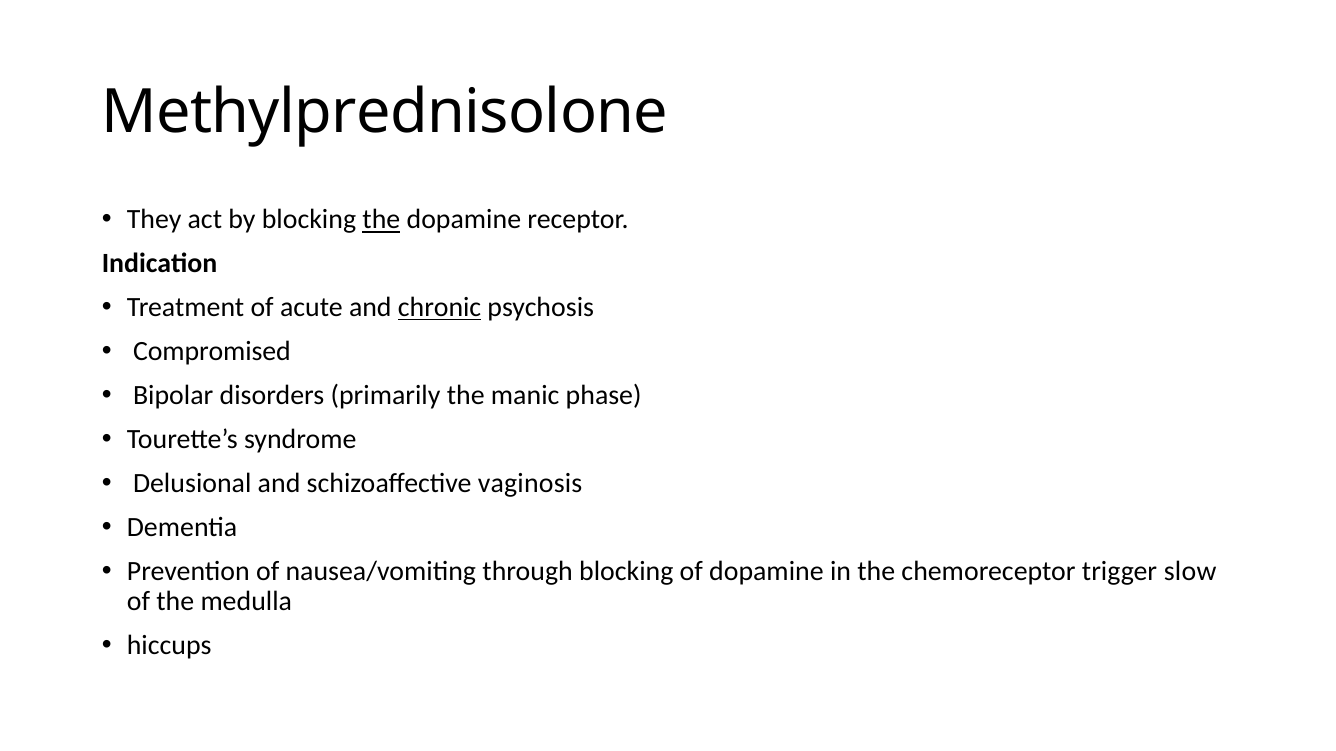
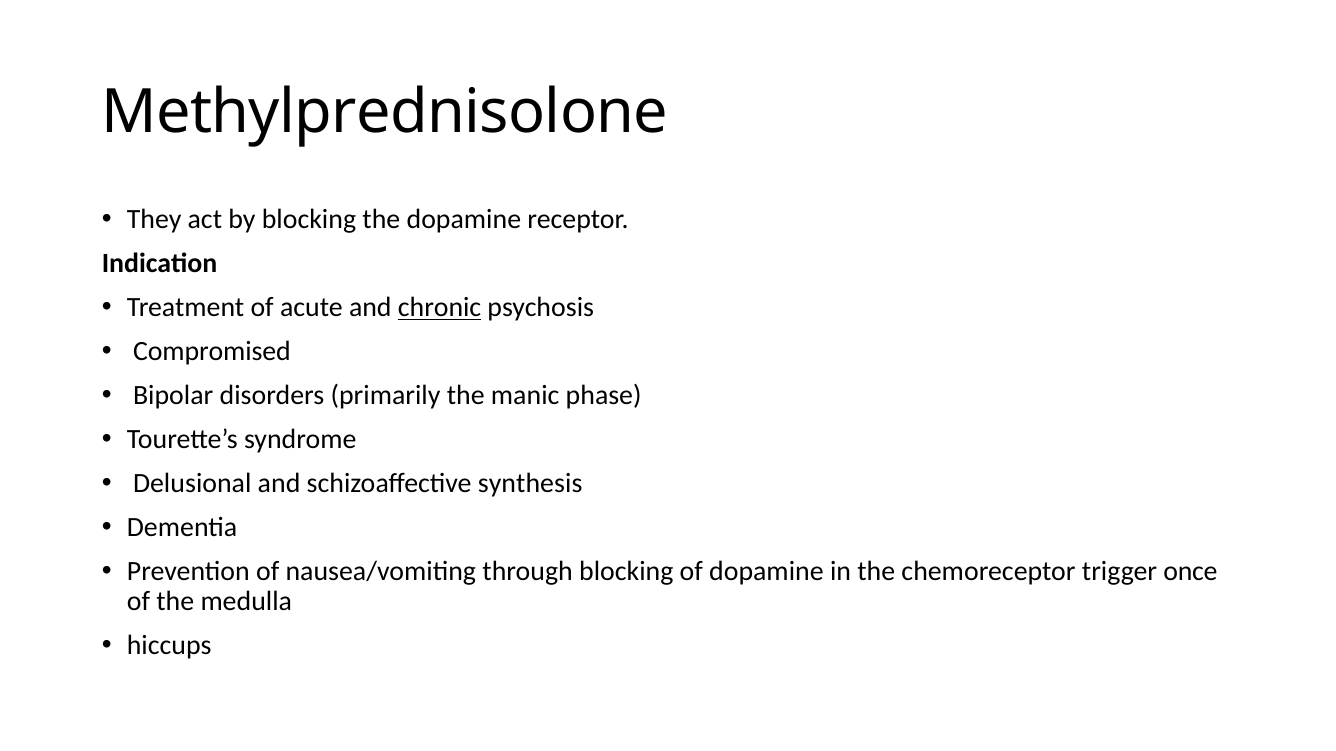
the at (381, 220) underline: present -> none
vaginosis: vaginosis -> synthesis
slow: slow -> once
